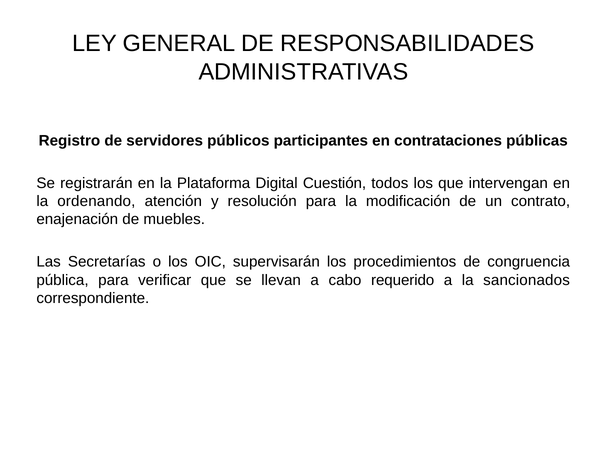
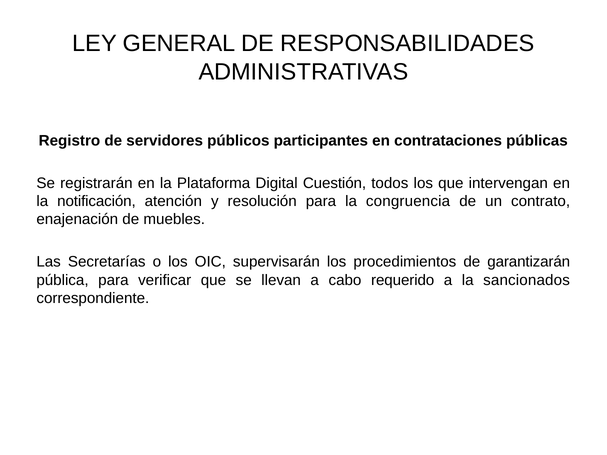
ordenando: ordenando -> notificación
modificación: modificación -> congruencia
congruencia: congruencia -> garantizarán
